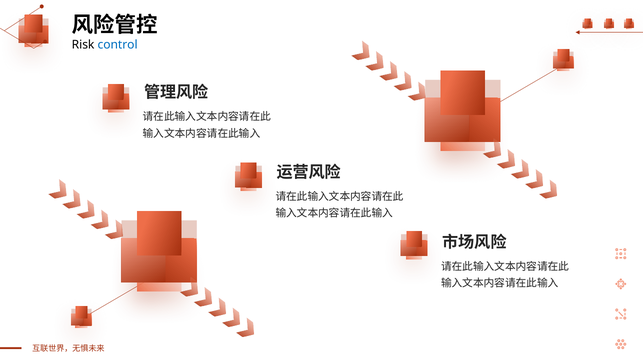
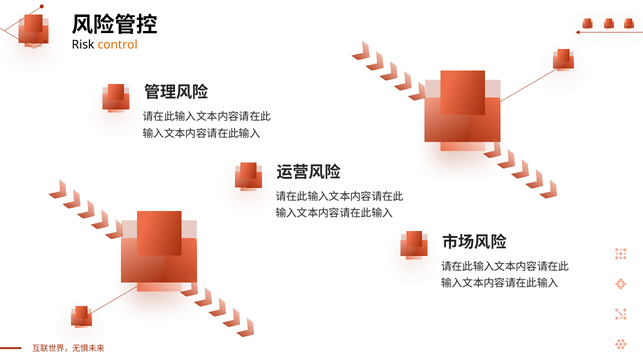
control colour: blue -> orange
